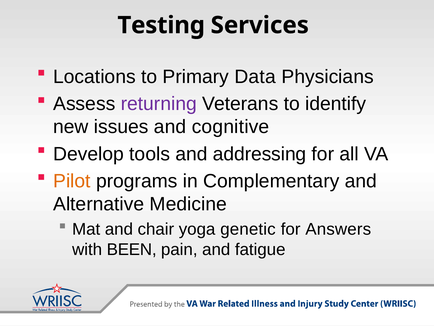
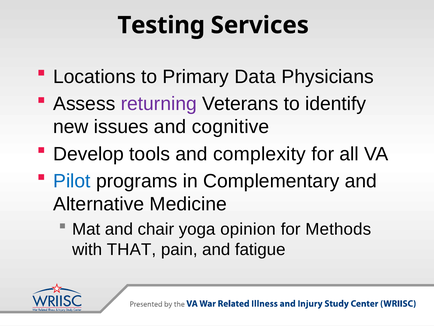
addressing: addressing -> complexity
Pilot colour: orange -> blue
genetic: genetic -> opinion
Answers: Answers -> Methods
BEEN: BEEN -> THAT
